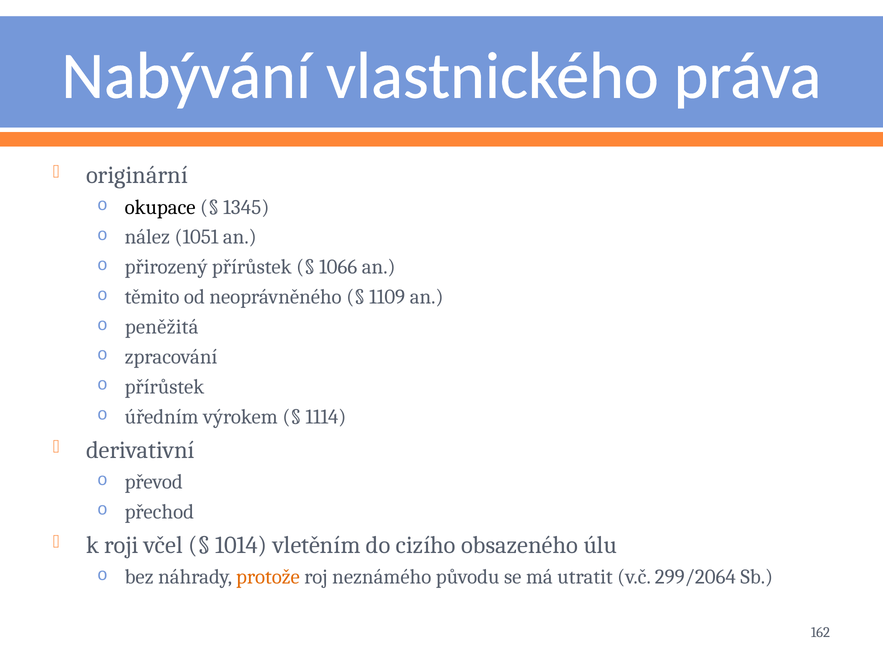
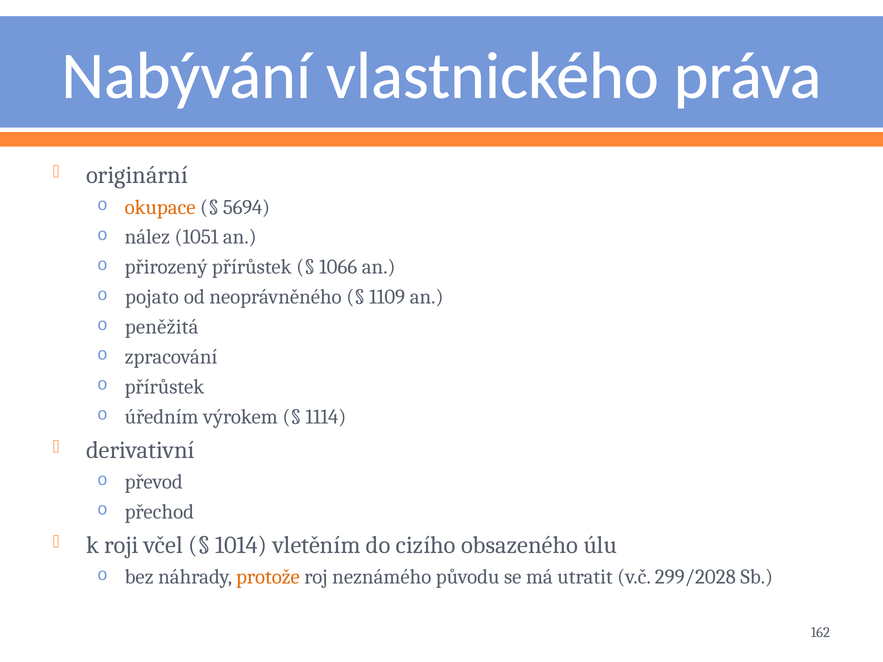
okupace colour: black -> orange
1345: 1345 -> 5694
těmito: těmito -> pojato
299/2064: 299/2064 -> 299/2028
